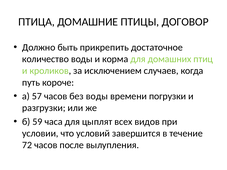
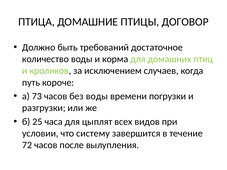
прикрепить: прикрепить -> требований
57: 57 -> 73
59: 59 -> 25
условий: условий -> систему
